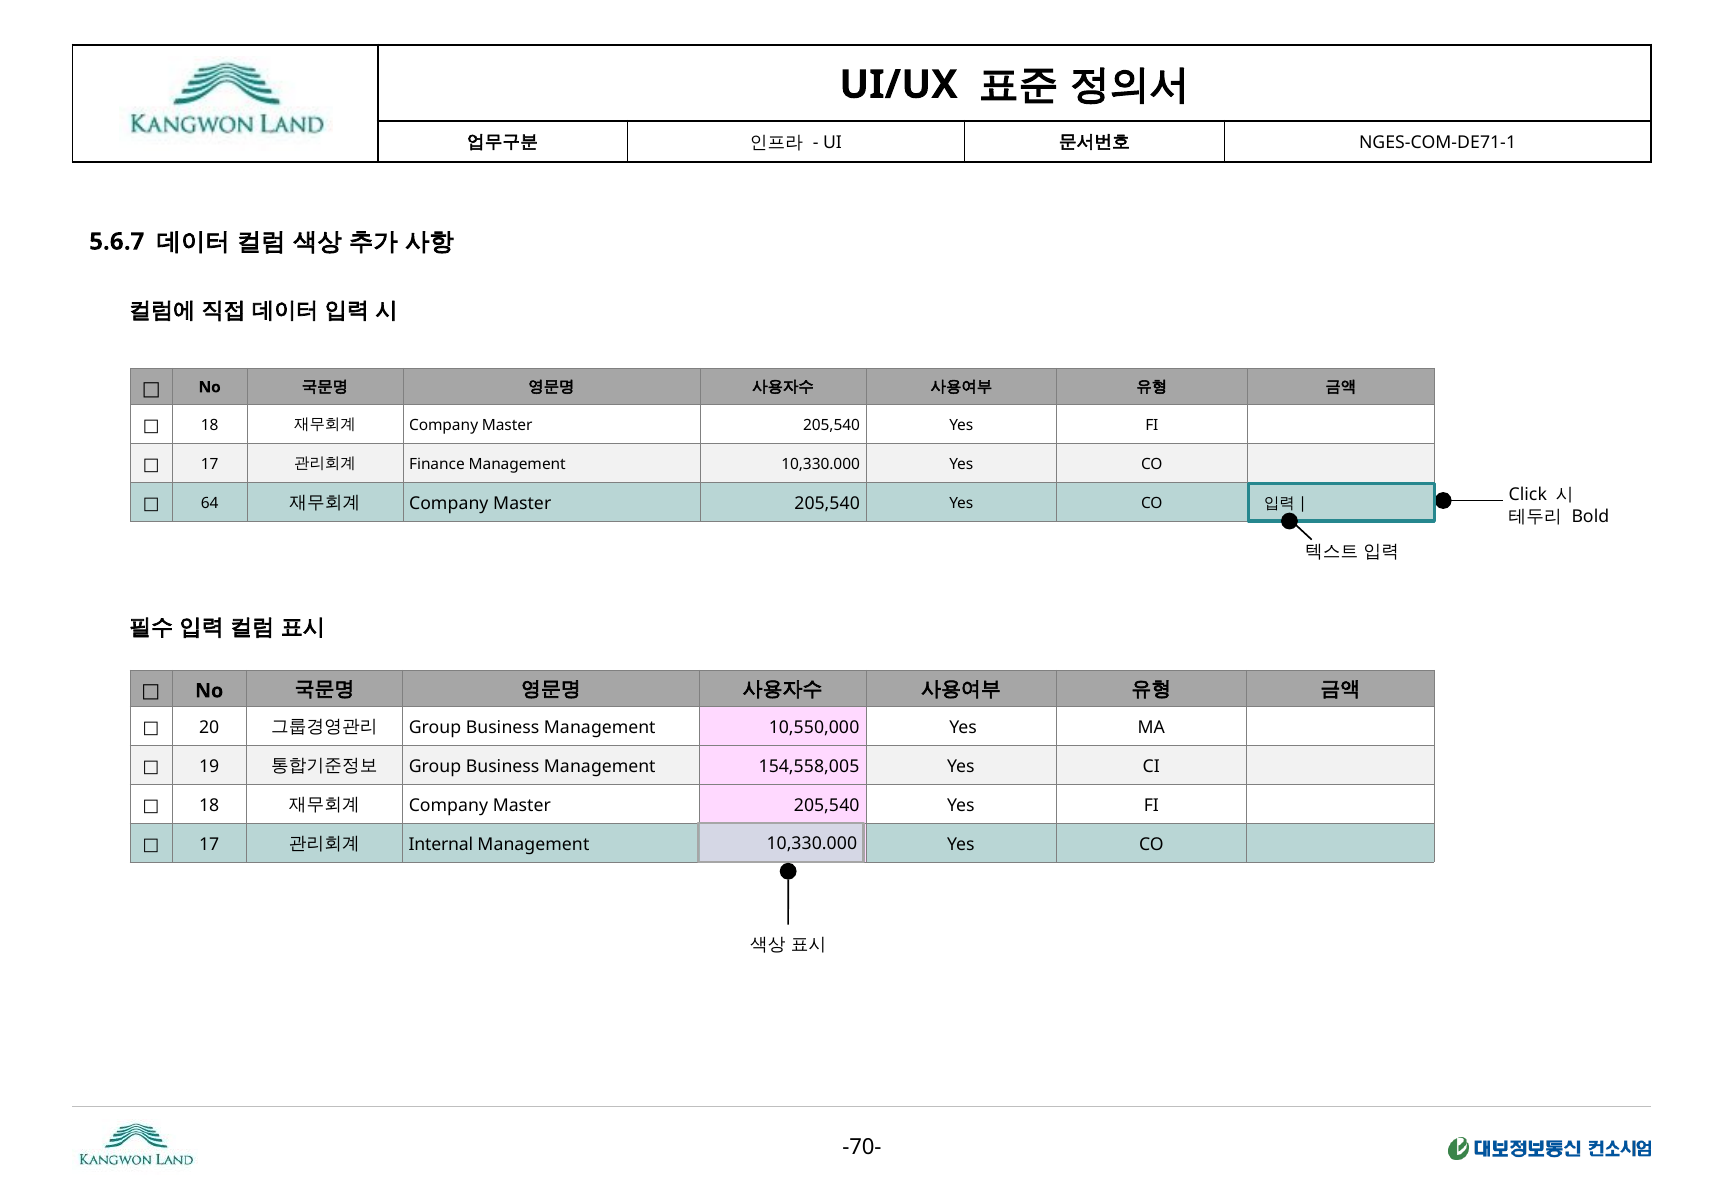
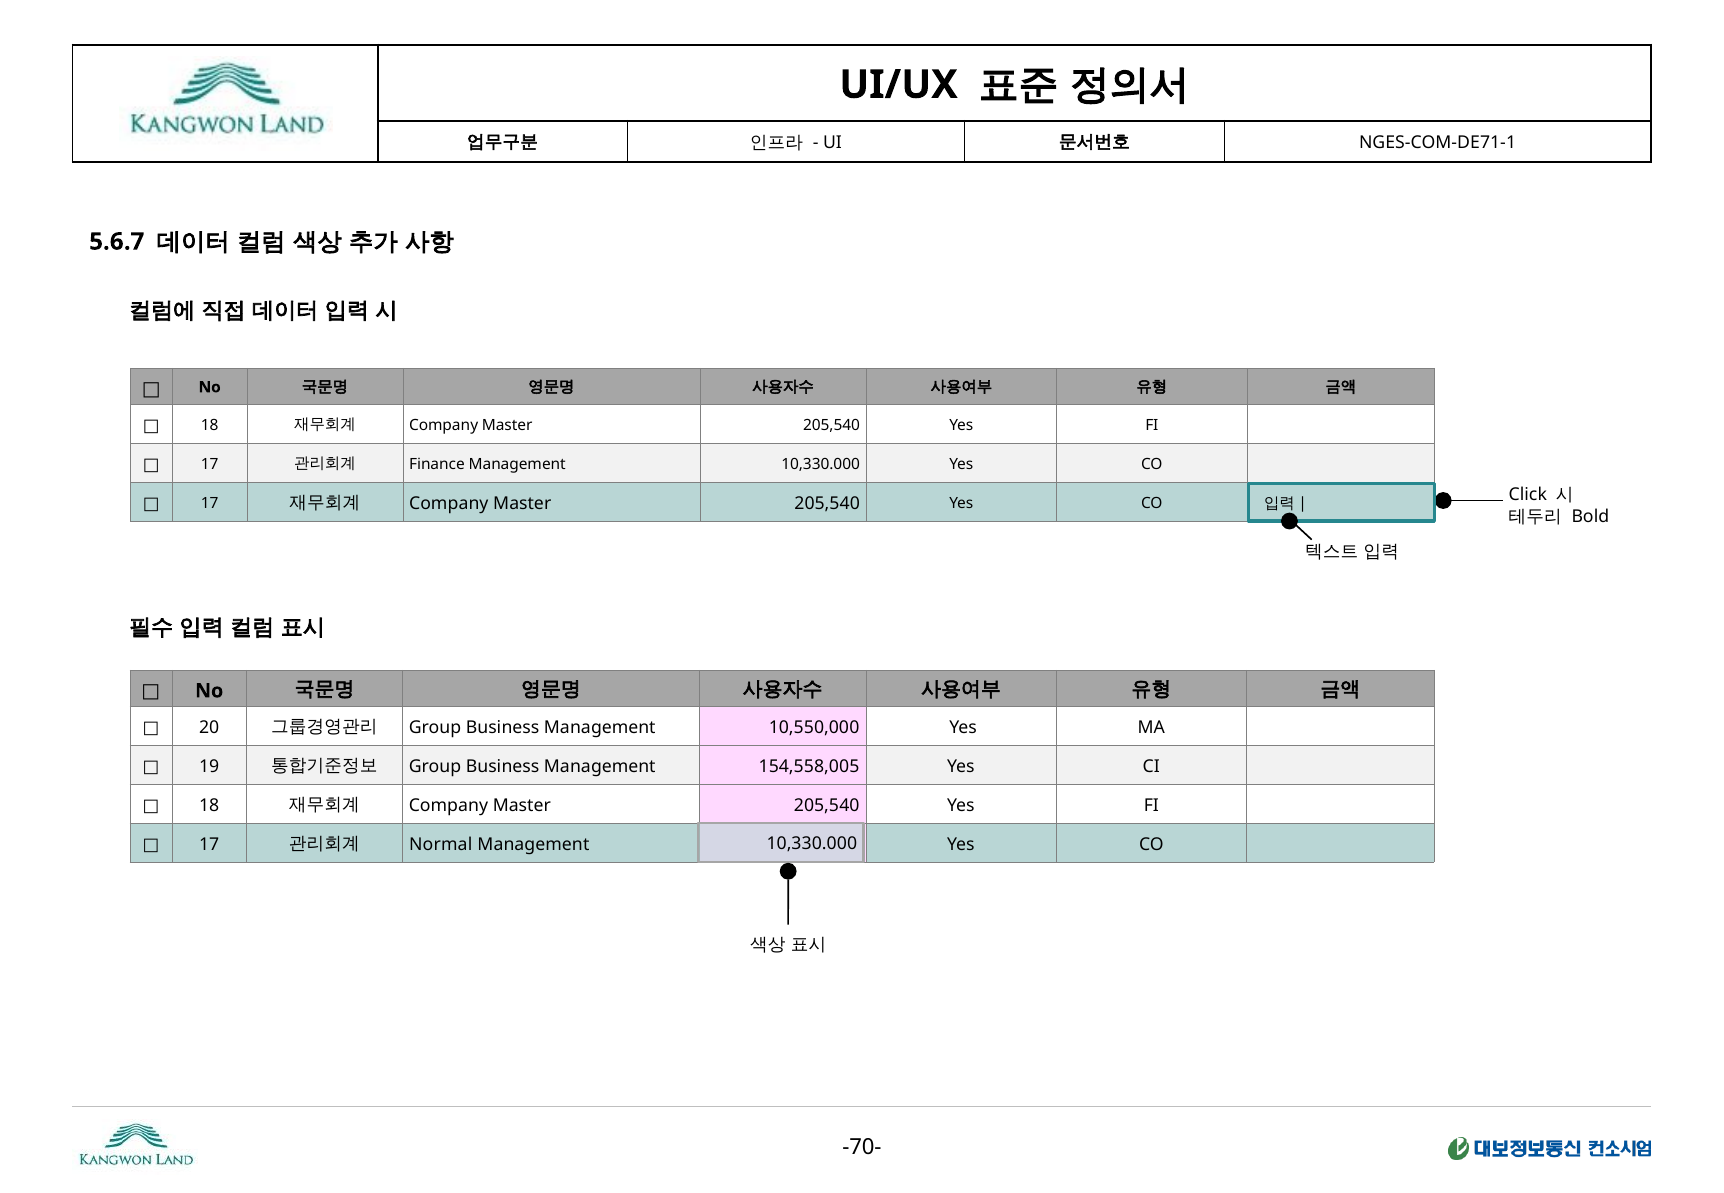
64 at (210, 504): 64 -> 17
Internal: Internal -> Normal
